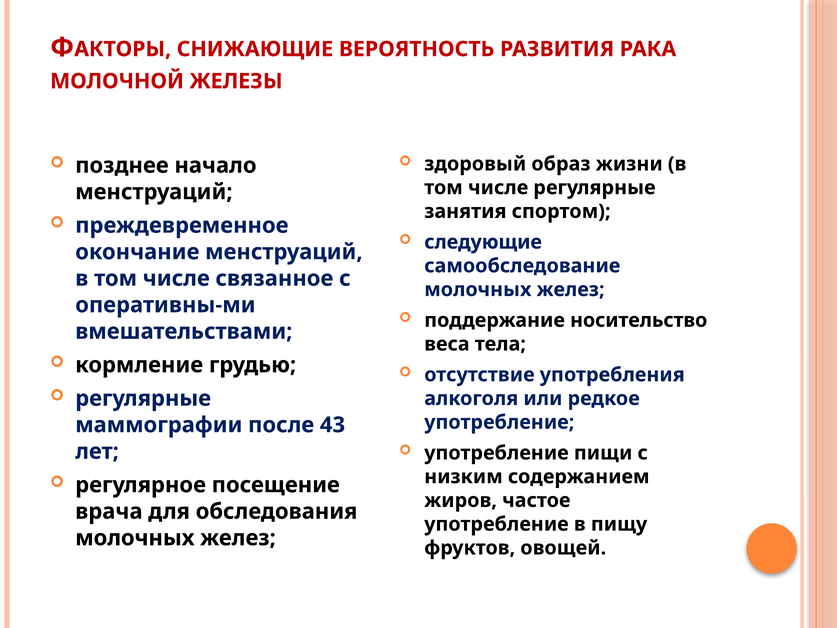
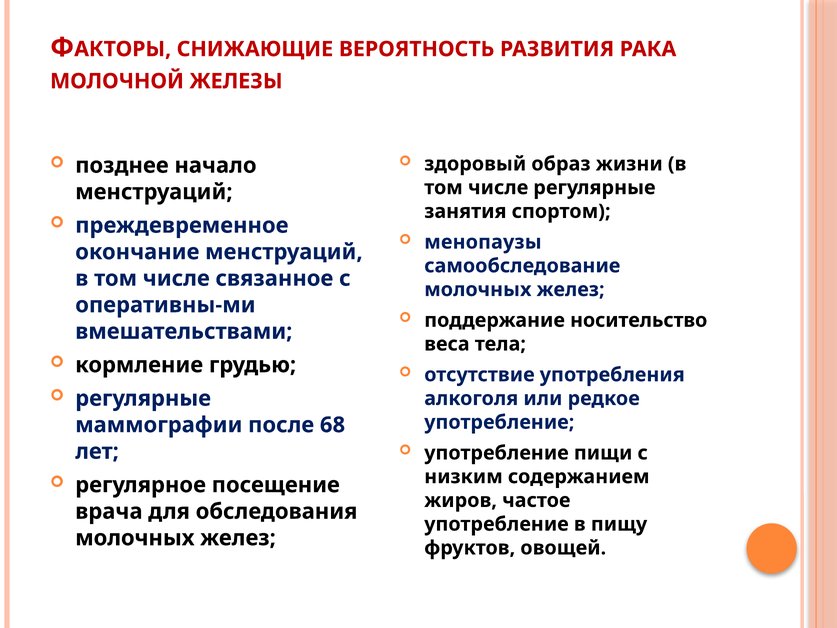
следующие: следующие -> менопаузы
43: 43 -> 68
